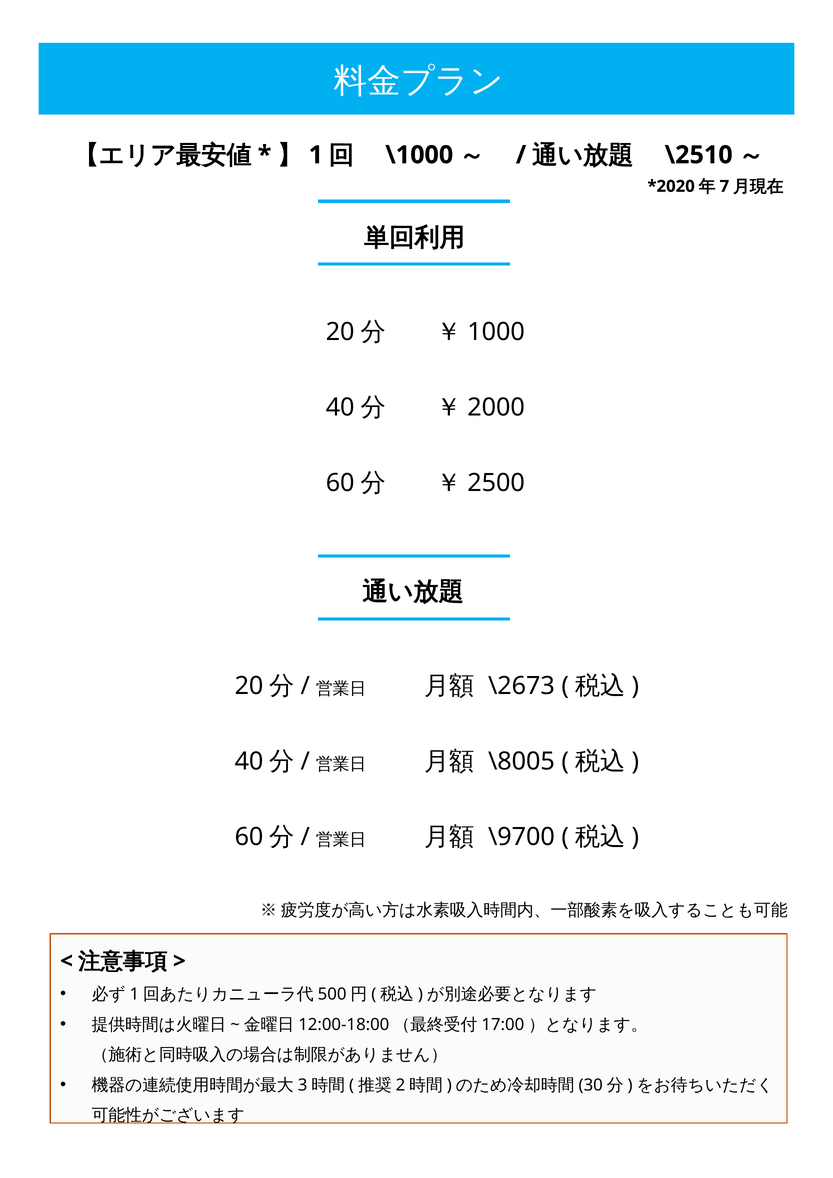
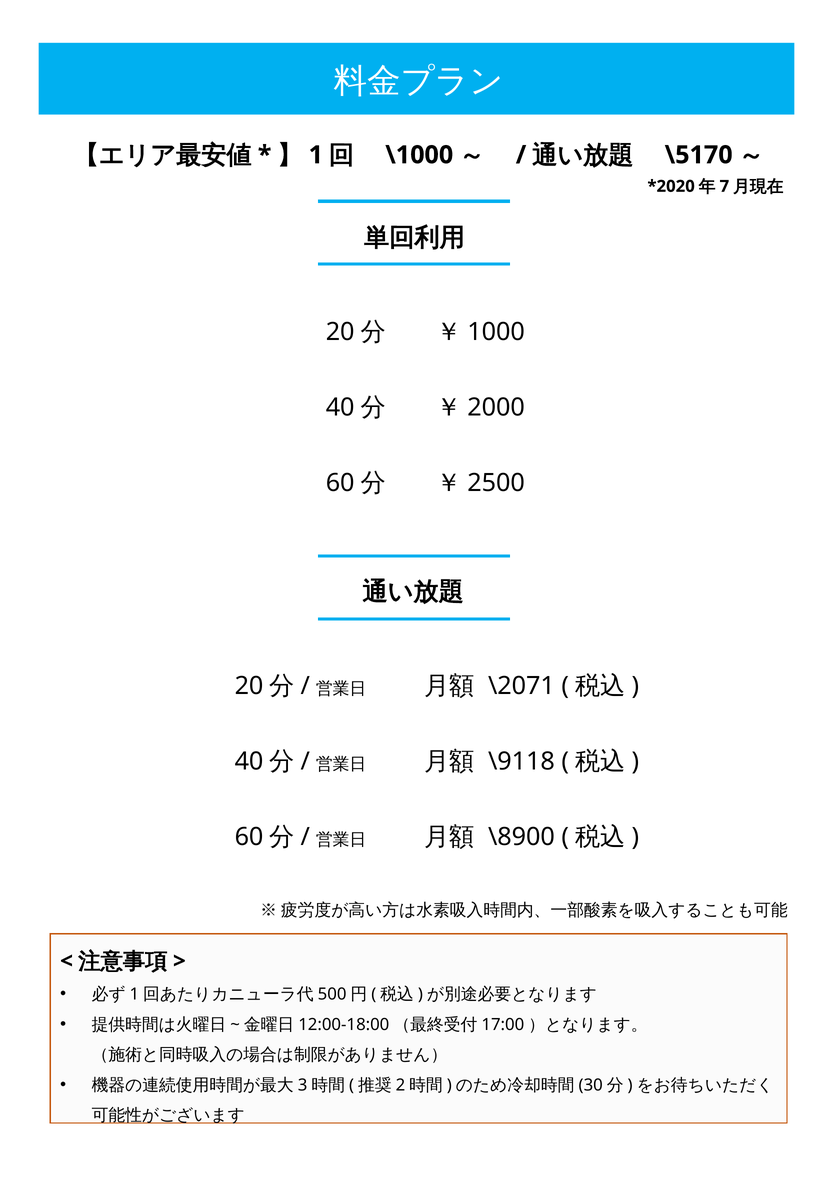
\2510: \2510 -> \5170
\2673: \2673 -> \2071
\8005: \8005 -> \9118
\9700: \9700 -> \8900
